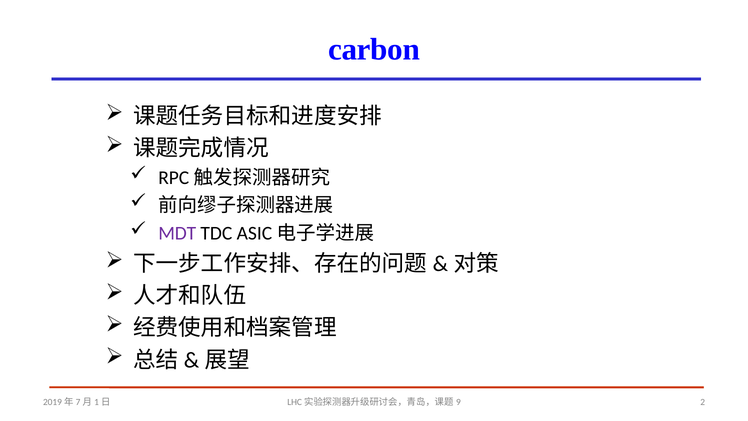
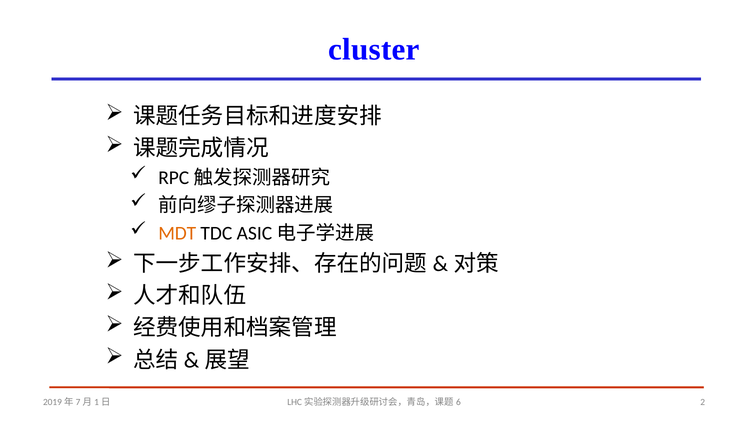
carbon: carbon -> cluster
MDT colour: purple -> orange
9: 9 -> 6
